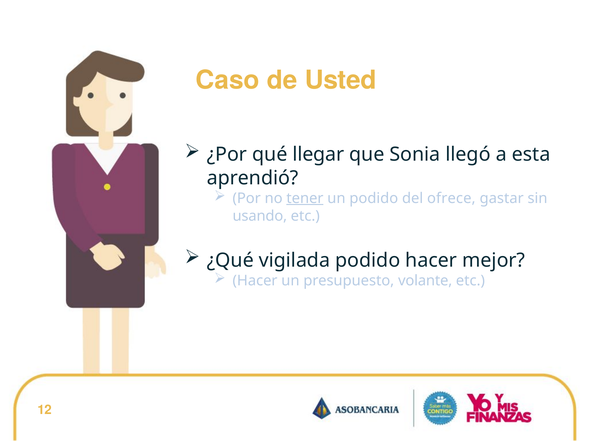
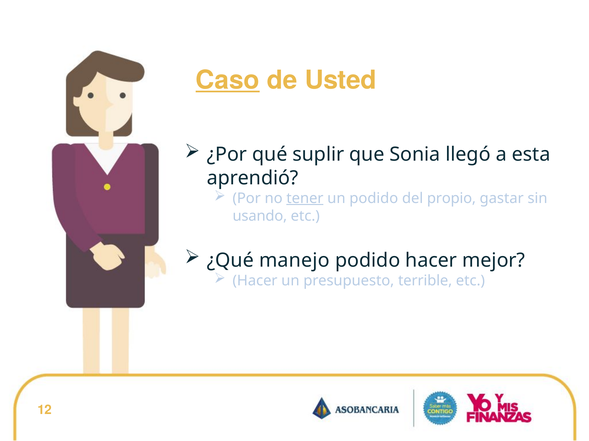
Caso underline: none -> present
llegar: llegar -> suplir
ofrece: ofrece -> propio
vigilada: vigilada -> manejo
volante: volante -> terrible
